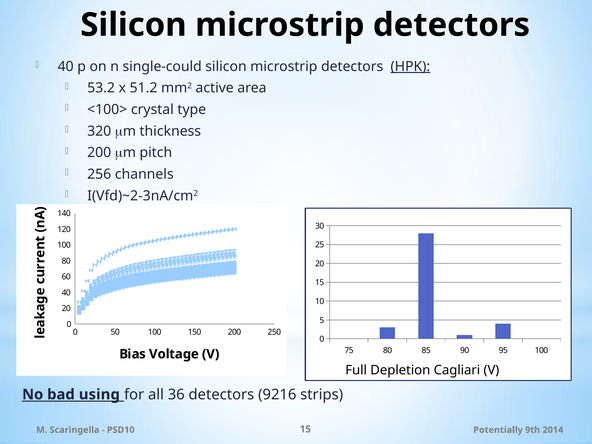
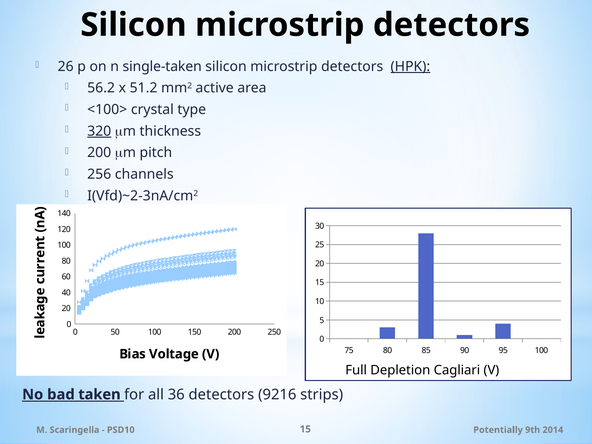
40 at (66, 66): 40 -> 26
single-could: single-could -> single-taken
53.2: 53.2 -> 56.2
320 underline: none -> present
using: using -> taken
